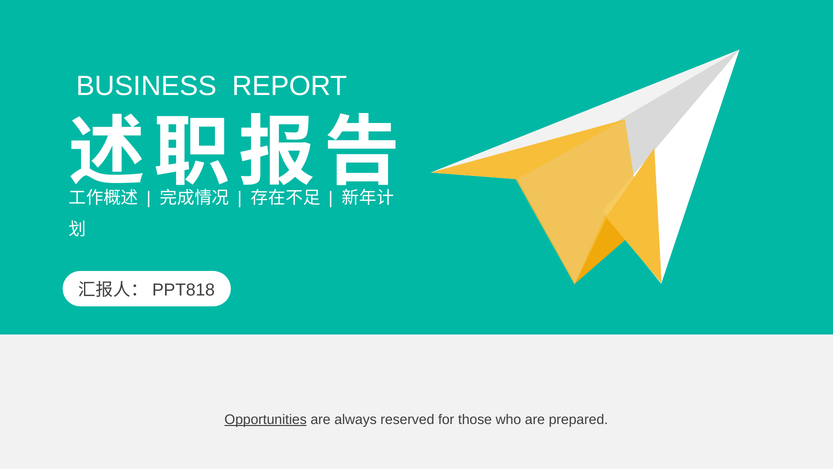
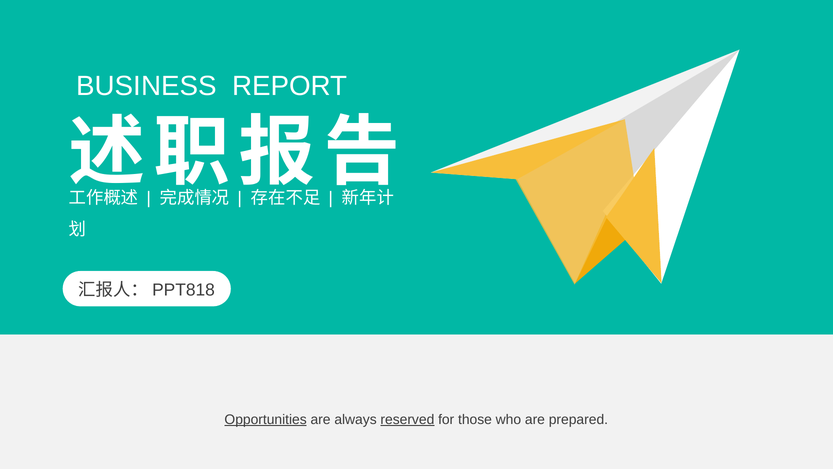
reserved underline: none -> present
